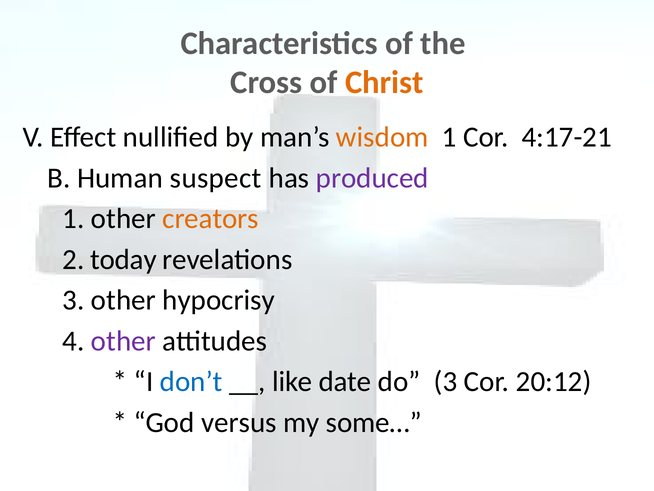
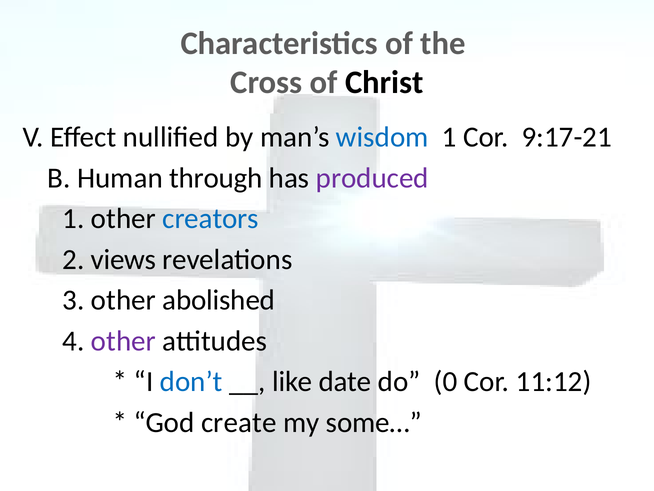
Christ colour: orange -> black
wisdom colour: orange -> blue
4:17-21: 4:17-21 -> 9:17-21
suspect: suspect -> through
creators colour: orange -> blue
today: today -> views
hypocrisy: hypocrisy -> abolished
do 3: 3 -> 0
20:12: 20:12 -> 11:12
versus: versus -> create
